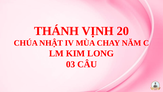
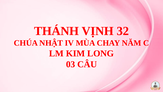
20: 20 -> 32
